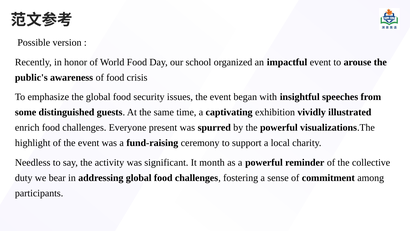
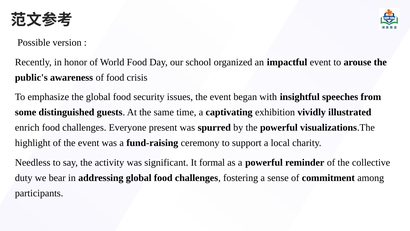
month: month -> formal
